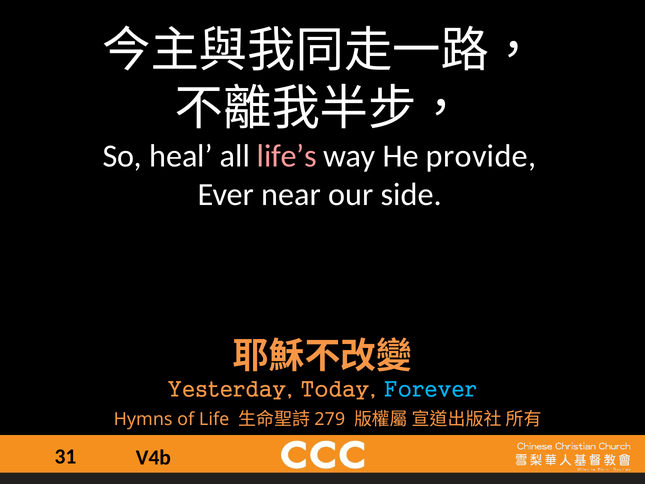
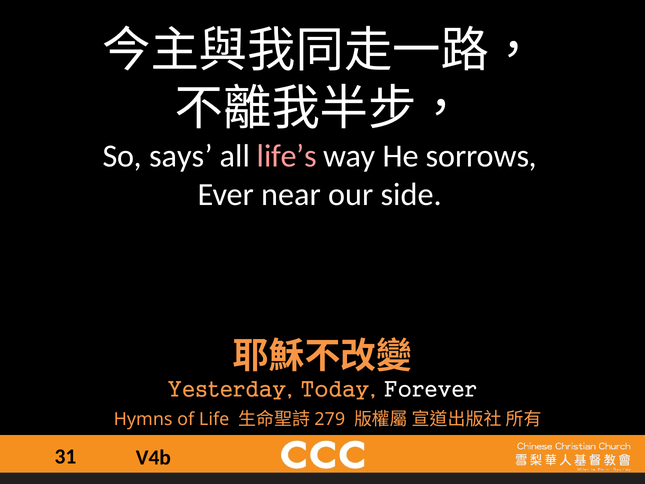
heal: heal -> says
provide: provide -> sorrows
Forever colour: light blue -> white
